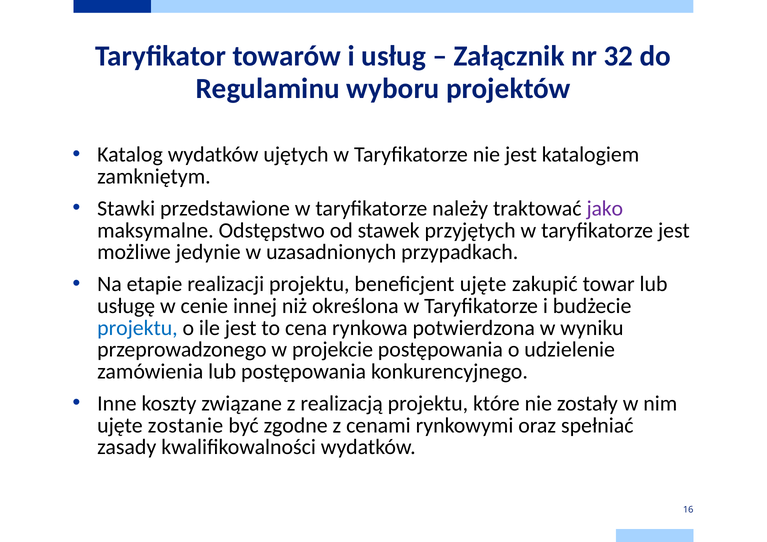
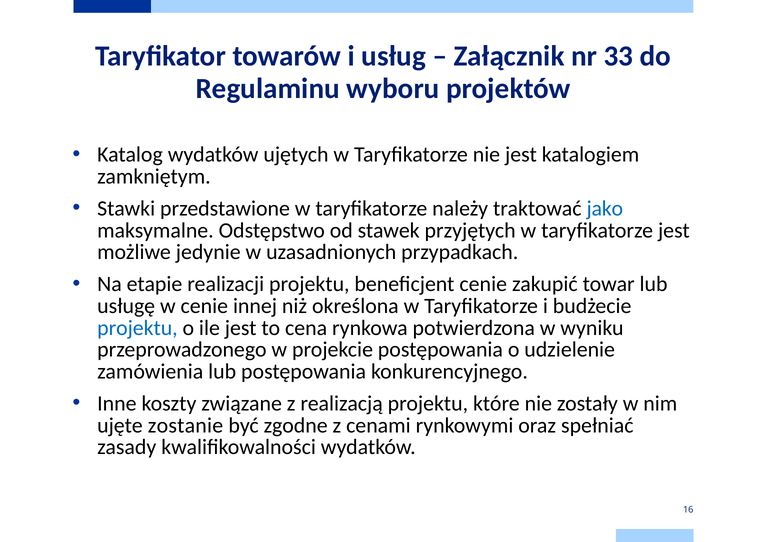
32: 32 -> 33
jako colour: purple -> blue
beneficjent ujęte: ujęte -> cenie
